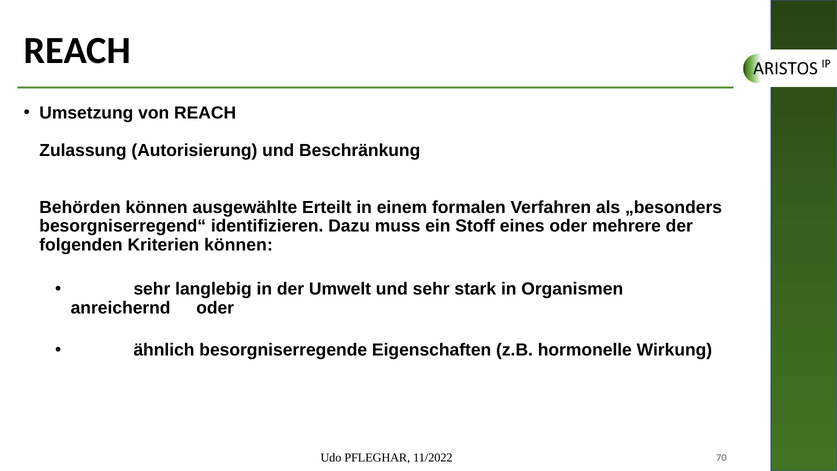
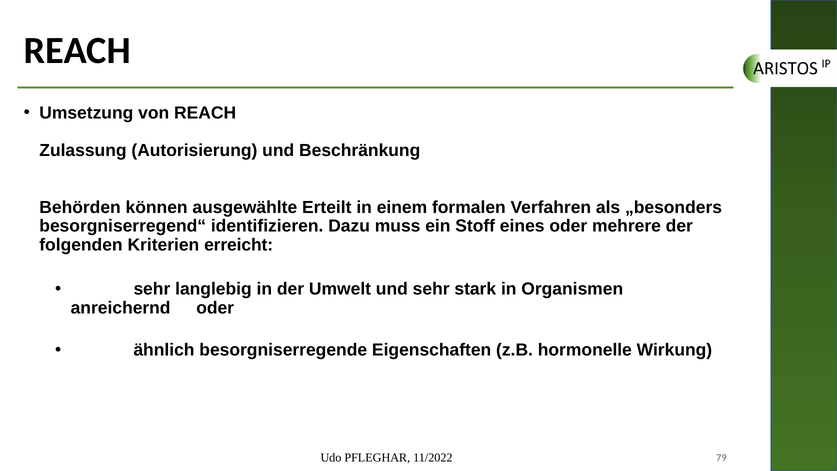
Kriterien können: können -> erreicht
70: 70 -> 79
